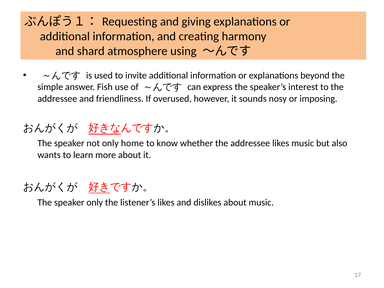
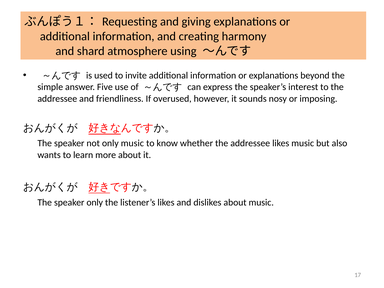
Fish: Fish -> Five
only home: home -> music
